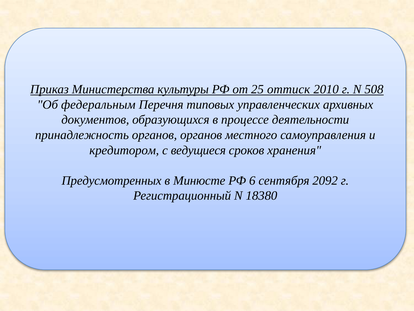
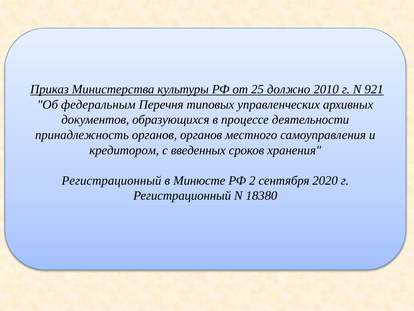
оттиск: оттиск -> должно
508: 508 -> 921
ведущиеся: ведущиеся -> введенных
Предусмотренных at (112, 180): Предусмотренных -> Регистрационный
6: 6 -> 2
2092: 2092 -> 2020
